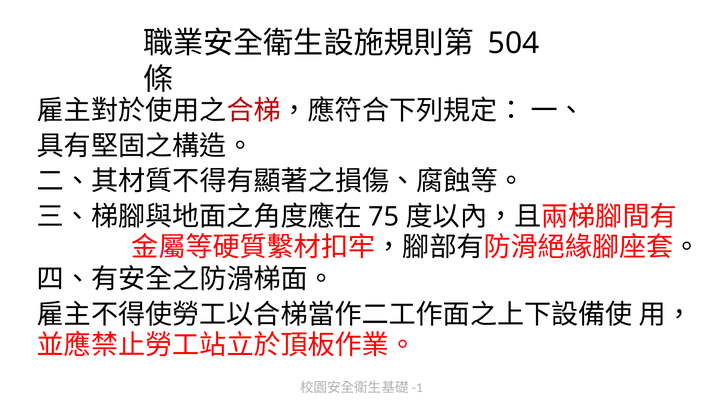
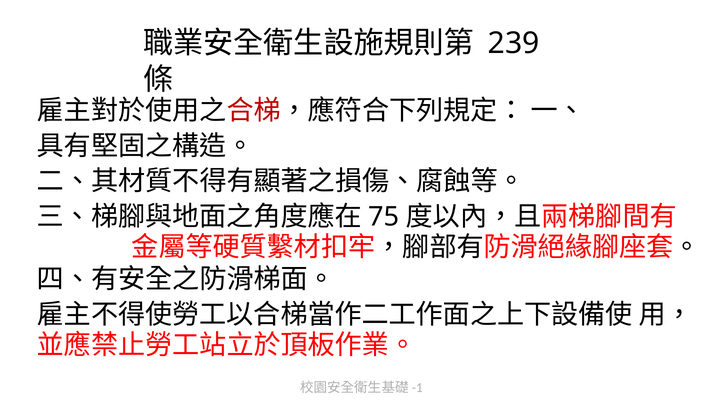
504: 504 -> 239
